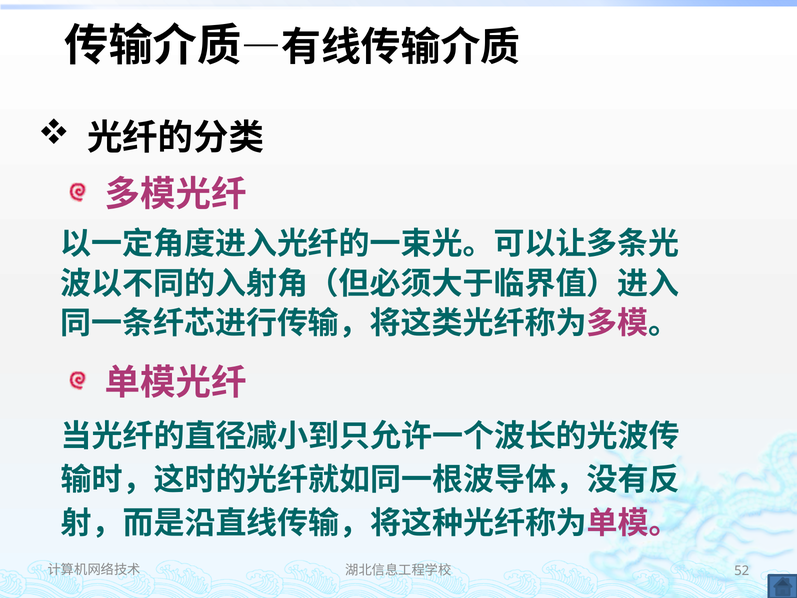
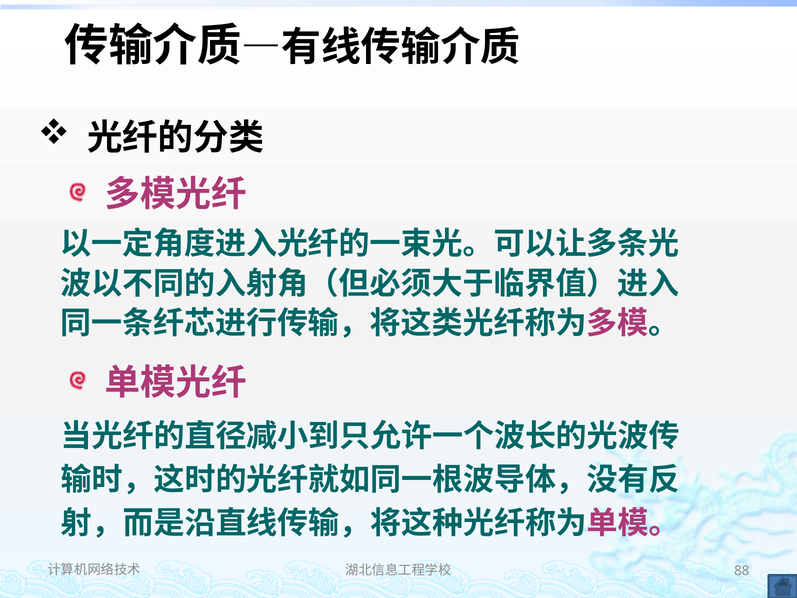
52: 52 -> 88
